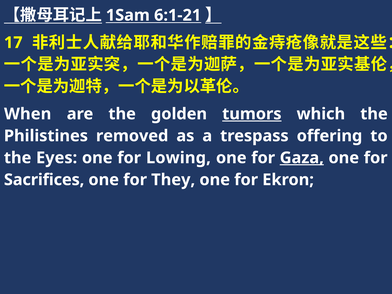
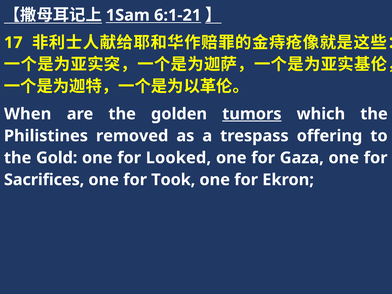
Eyes: Eyes -> Gold
Lowing: Lowing -> Looked
Gaza underline: present -> none
They: They -> Took
